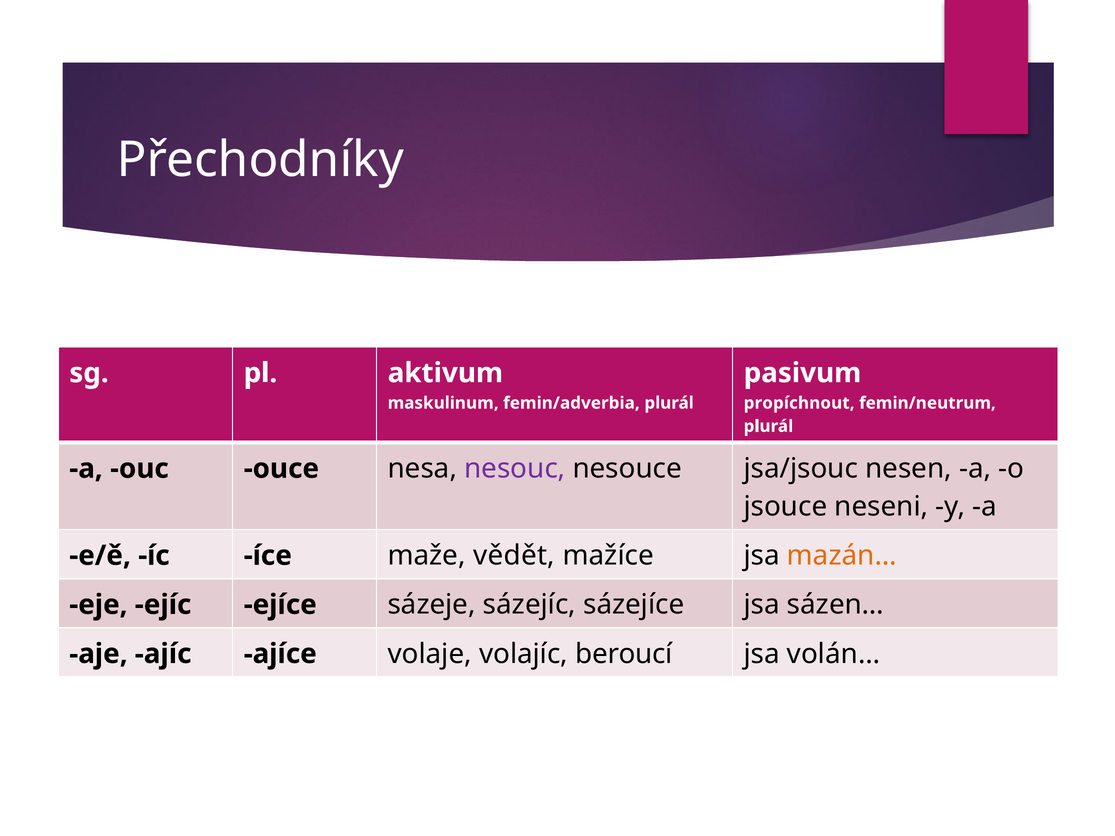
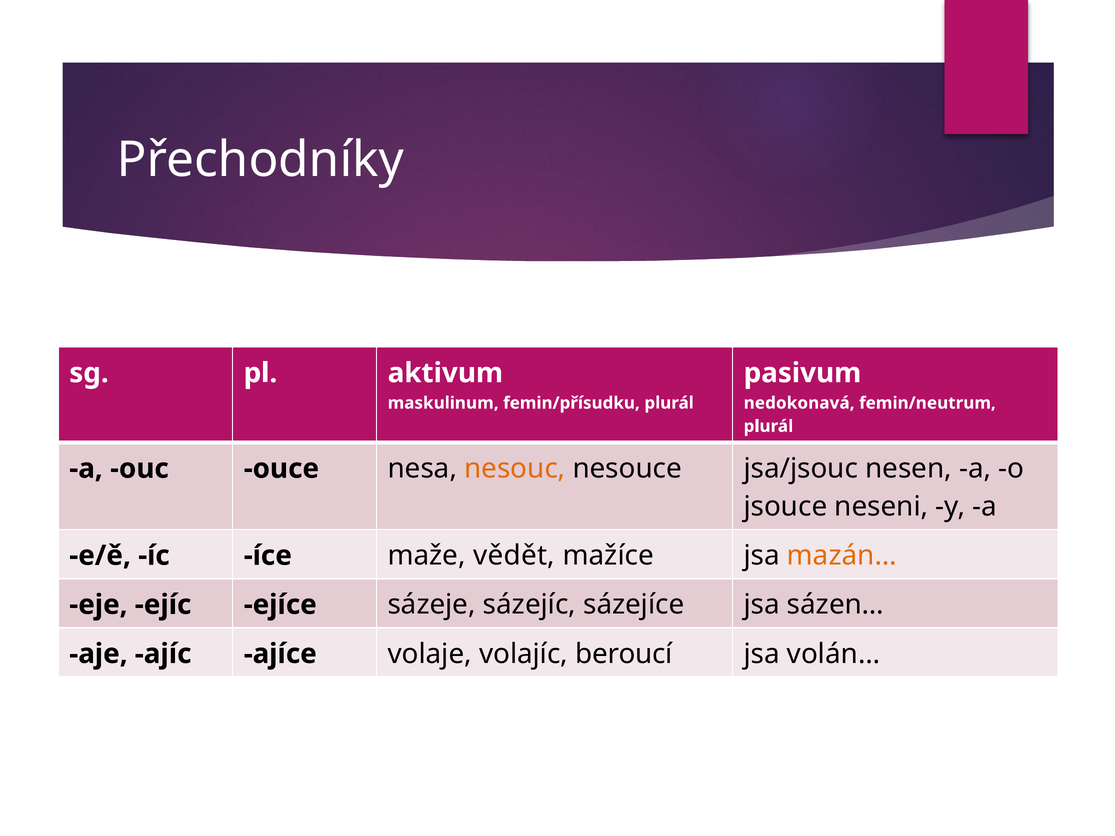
femin/adverbia: femin/adverbia -> femin/přísudku
propíchnout: propíchnout -> nedokonavá
nesouc colour: purple -> orange
